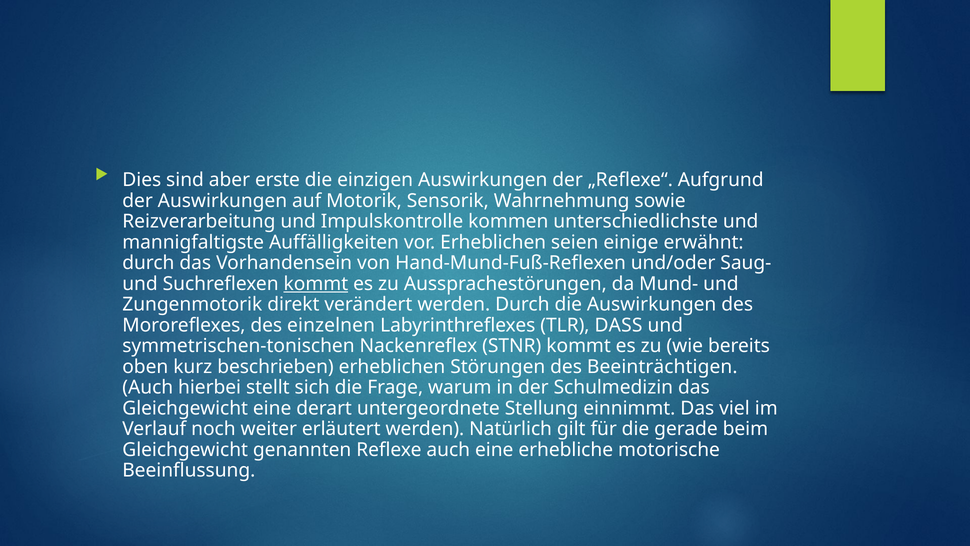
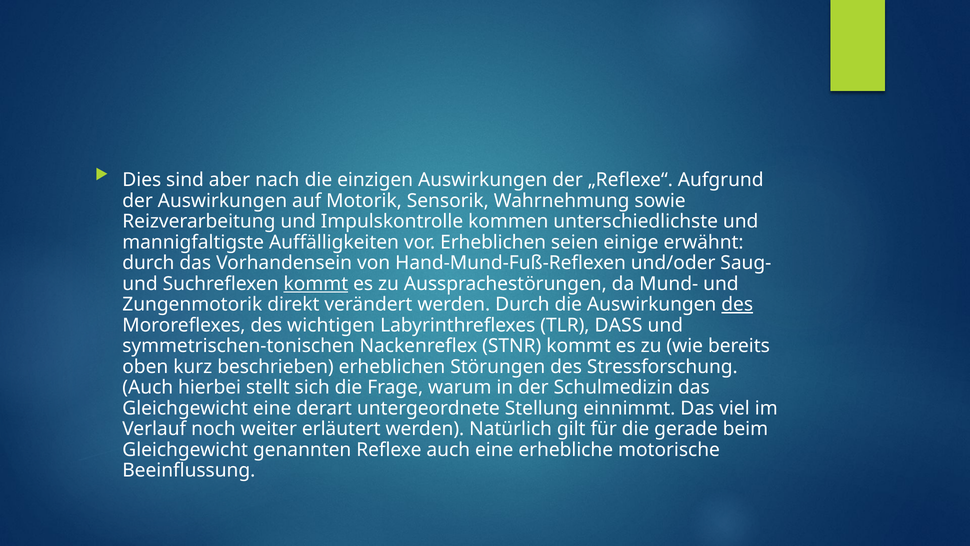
erste: erste -> nach
des at (737, 304) underline: none -> present
einzelnen: einzelnen -> wichtigen
Beeinträchtigen: Beeinträchtigen -> Stressforschung
